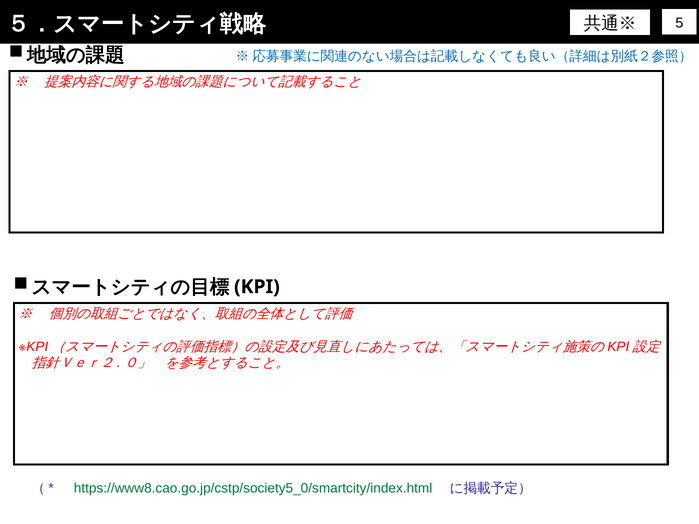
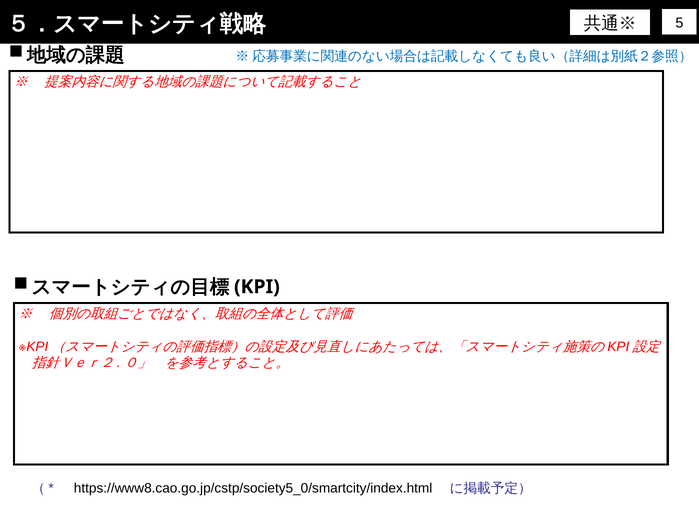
https://www8.cao.go.jp/cstp/society5_0/smartcity/index.html colour: green -> black
